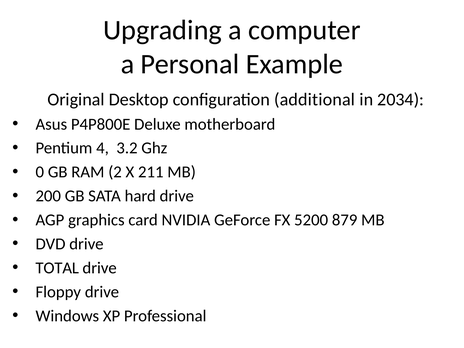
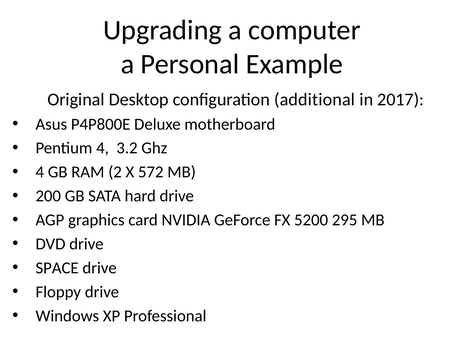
2034: 2034 -> 2017
0 at (40, 172): 0 -> 4
211: 211 -> 572
879: 879 -> 295
TOTAL: TOTAL -> SPACE
